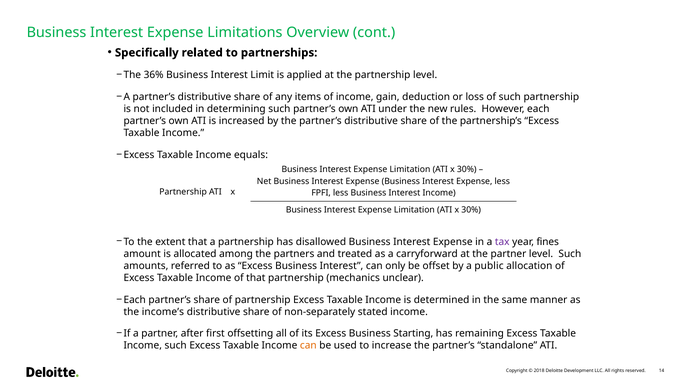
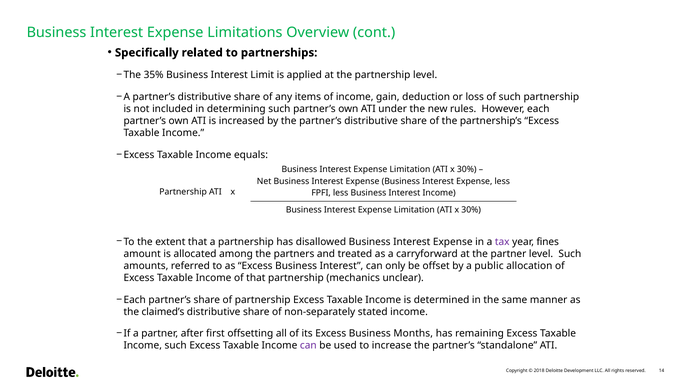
36%: 36% -> 35%
income’s: income’s -> claimed’s
Starting: Starting -> Months
can at (308, 345) colour: orange -> purple
